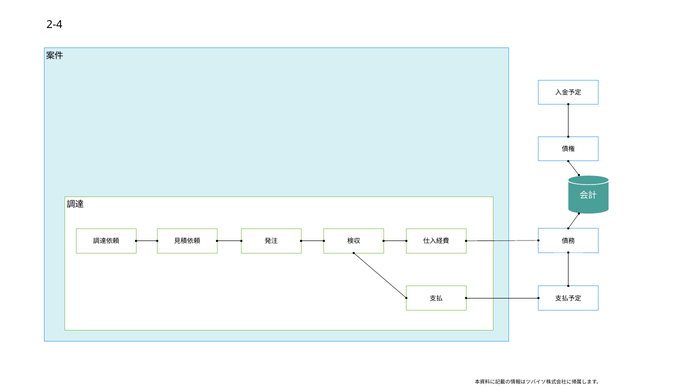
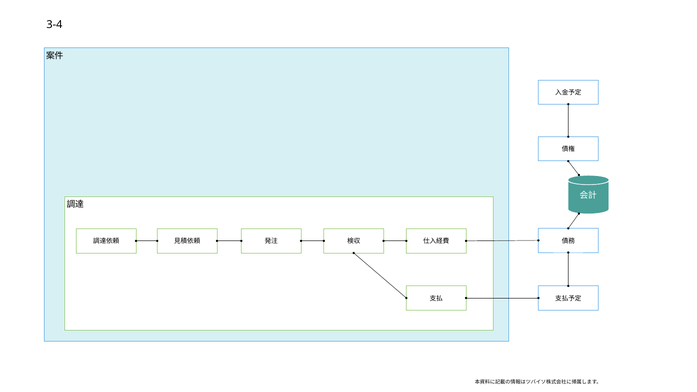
2-4: 2-4 -> 3-4
